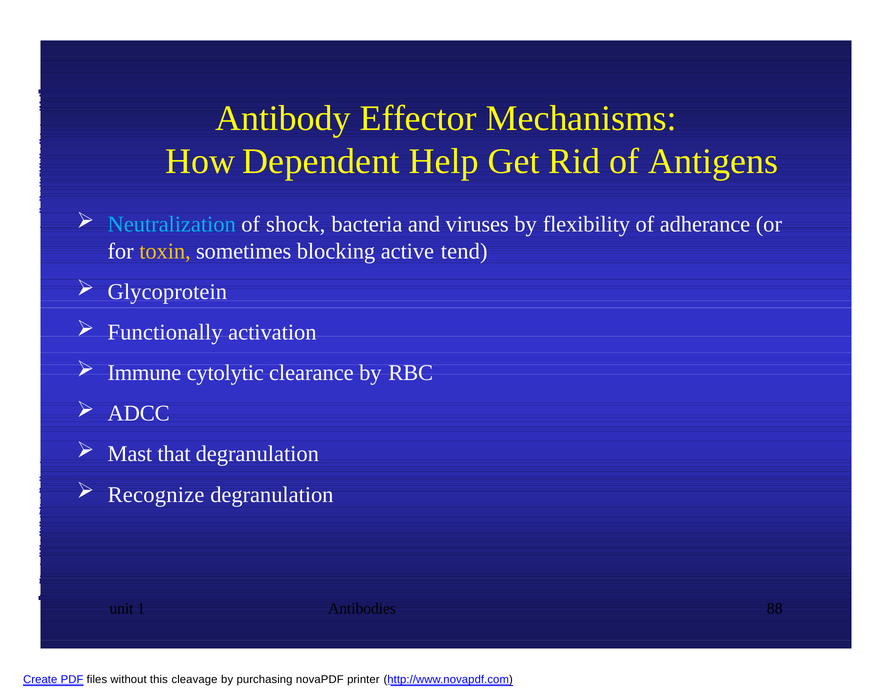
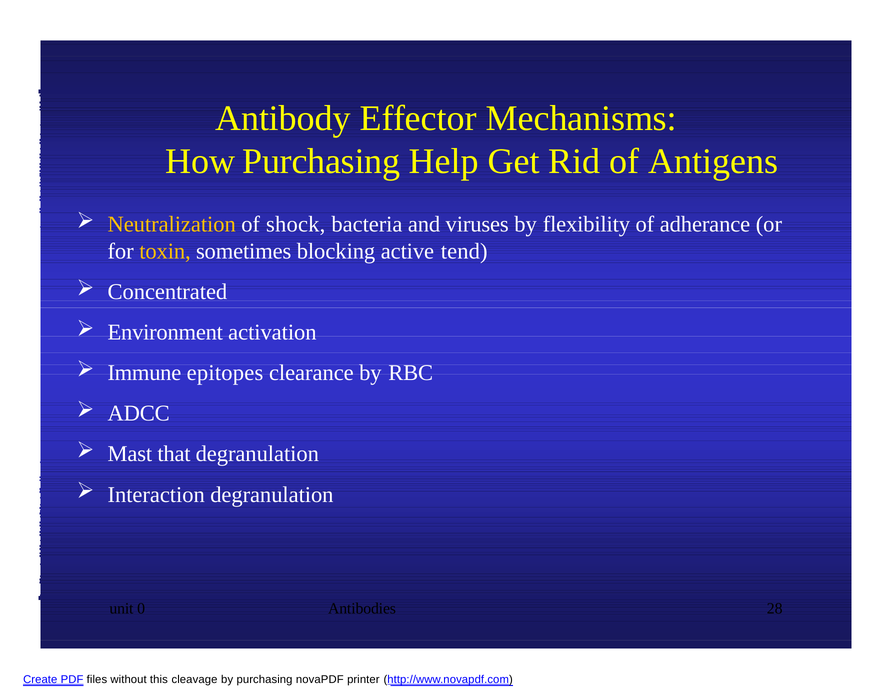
How Dependent: Dependent -> Purchasing
Neutralization colour: light blue -> yellow
Glycoprotein: Glycoprotein -> Concentrated
Functionally: Functionally -> Environment
cytolytic: cytolytic -> epitopes
Recognize: Recognize -> Interaction
1: 1 -> 0
88: 88 -> 28
